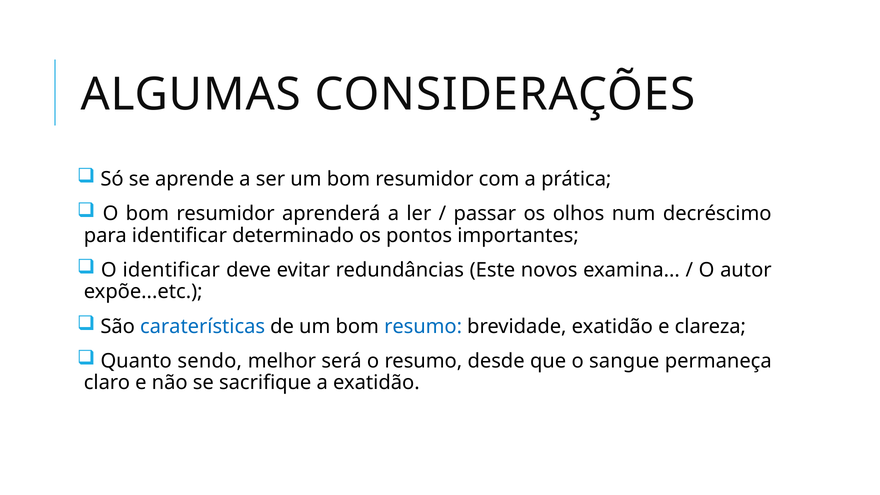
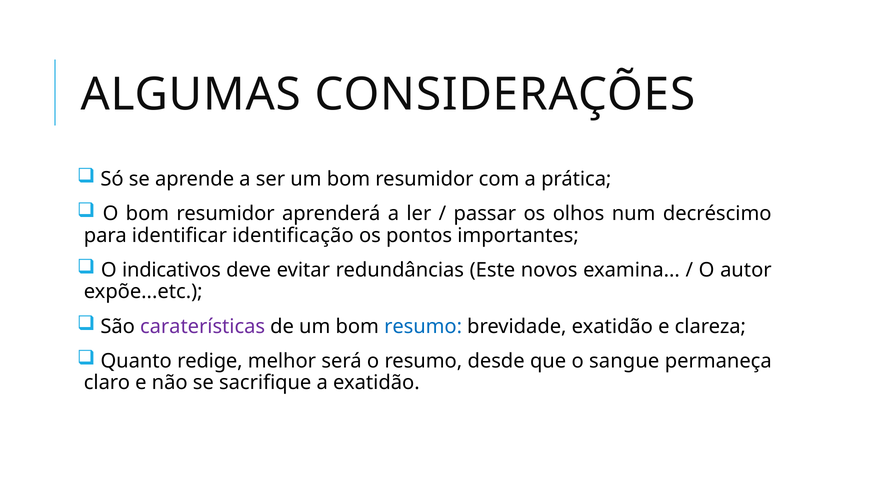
determinado: determinado -> identificação
O identificar: identificar -> indicativos
caraterísticas colour: blue -> purple
sendo: sendo -> redige
